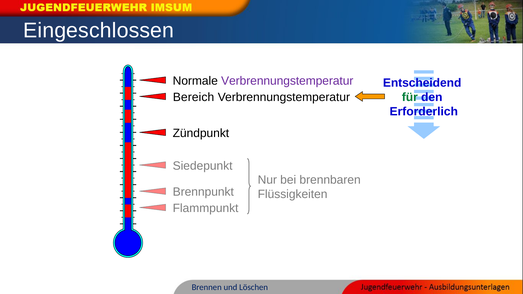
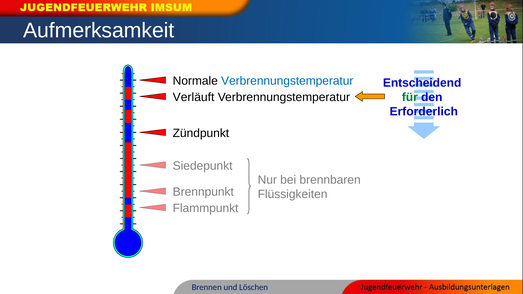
Eingeschlossen: Eingeschlossen -> Aufmerksamkeit
Verbrennungstemperatur at (287, 81) colour: purple -> blue
Bereich: Bereich -> Verläuft
